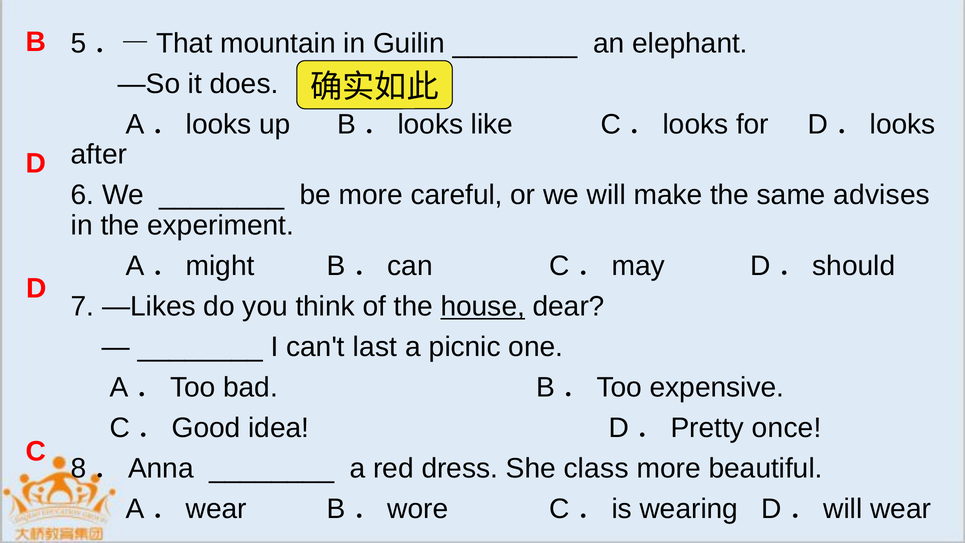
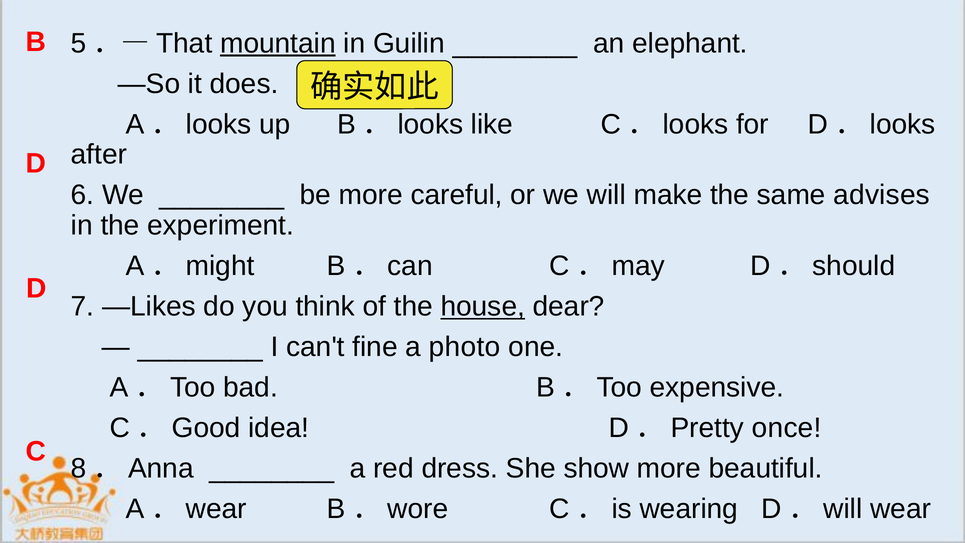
mountain underline: none -> present
last: last -> fine
picnic: picnic -> photo
class: class -> show
